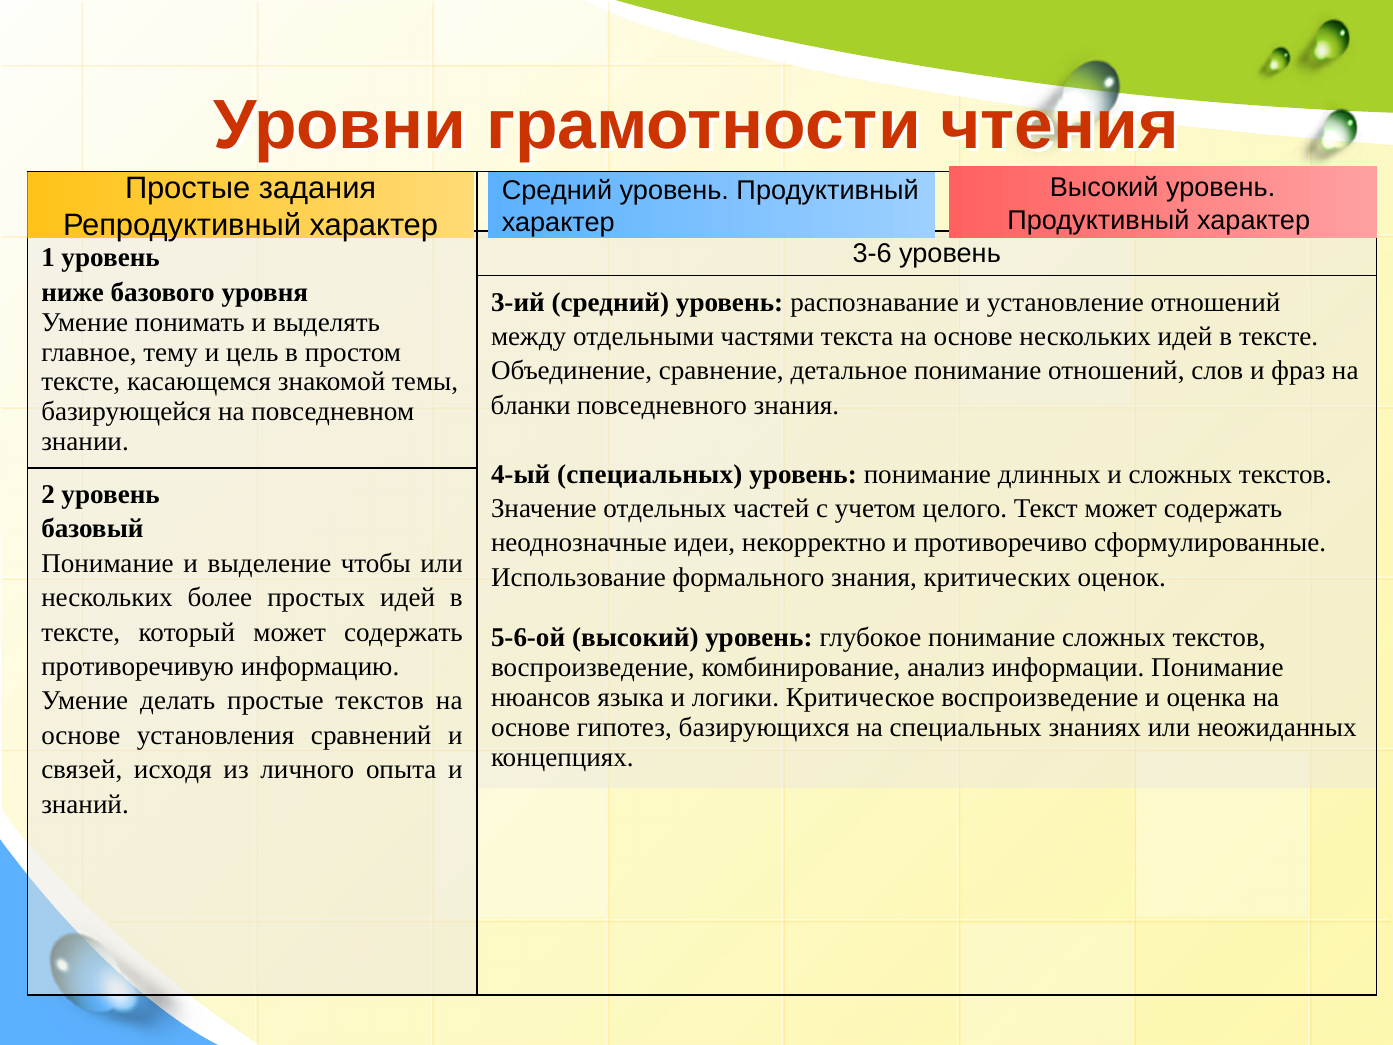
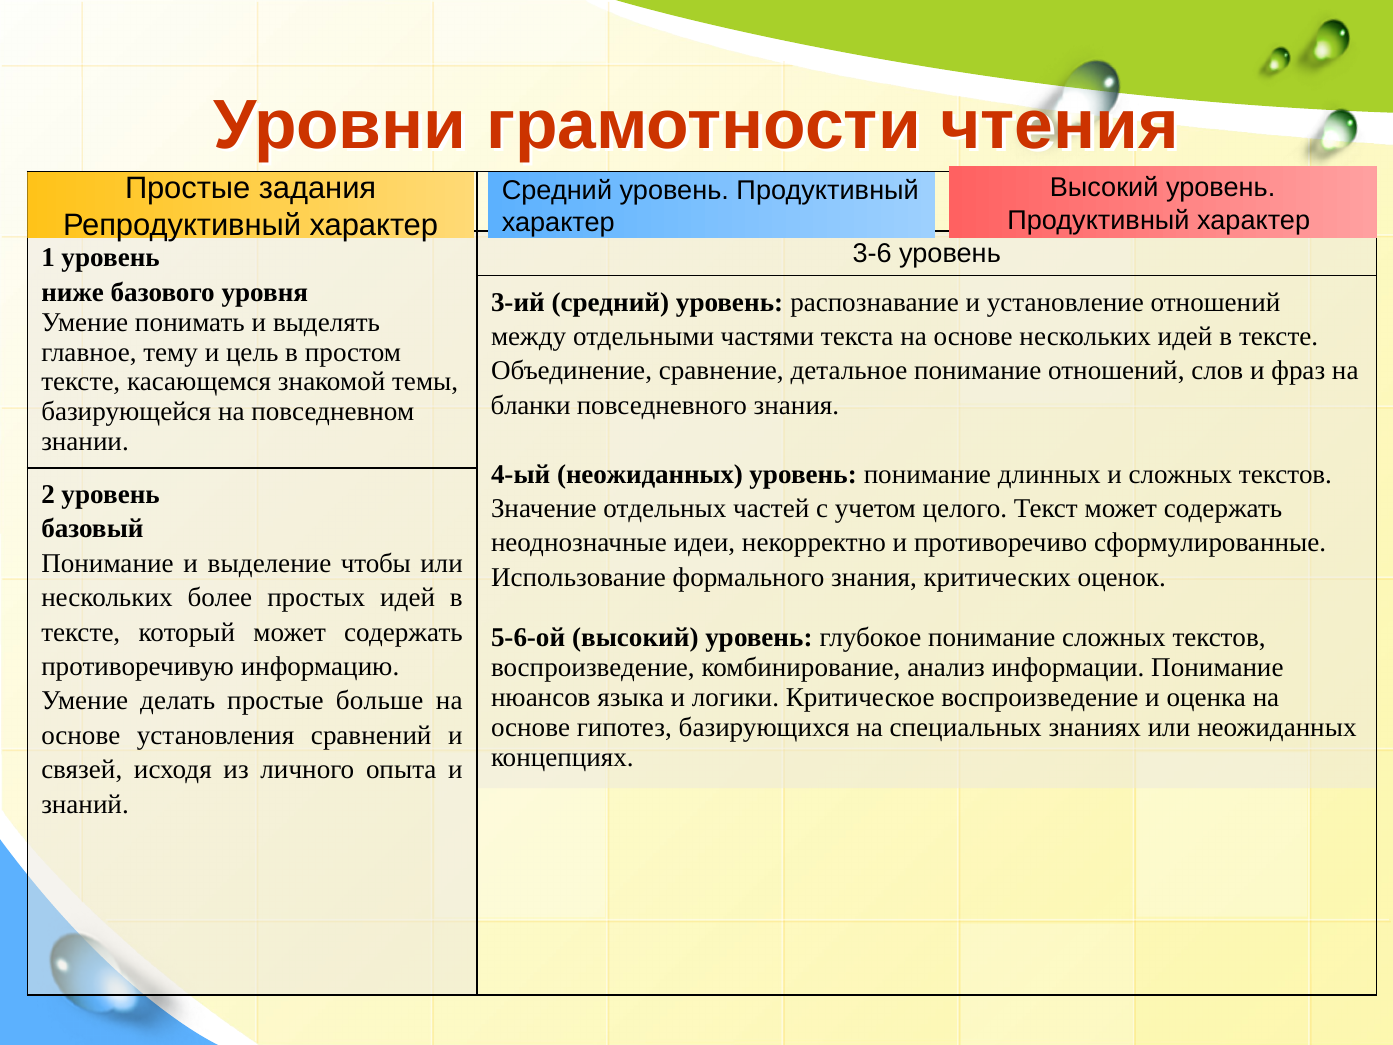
4-ый специальных: специальных -> неожиданных
простые текстов: текстов -> больше
